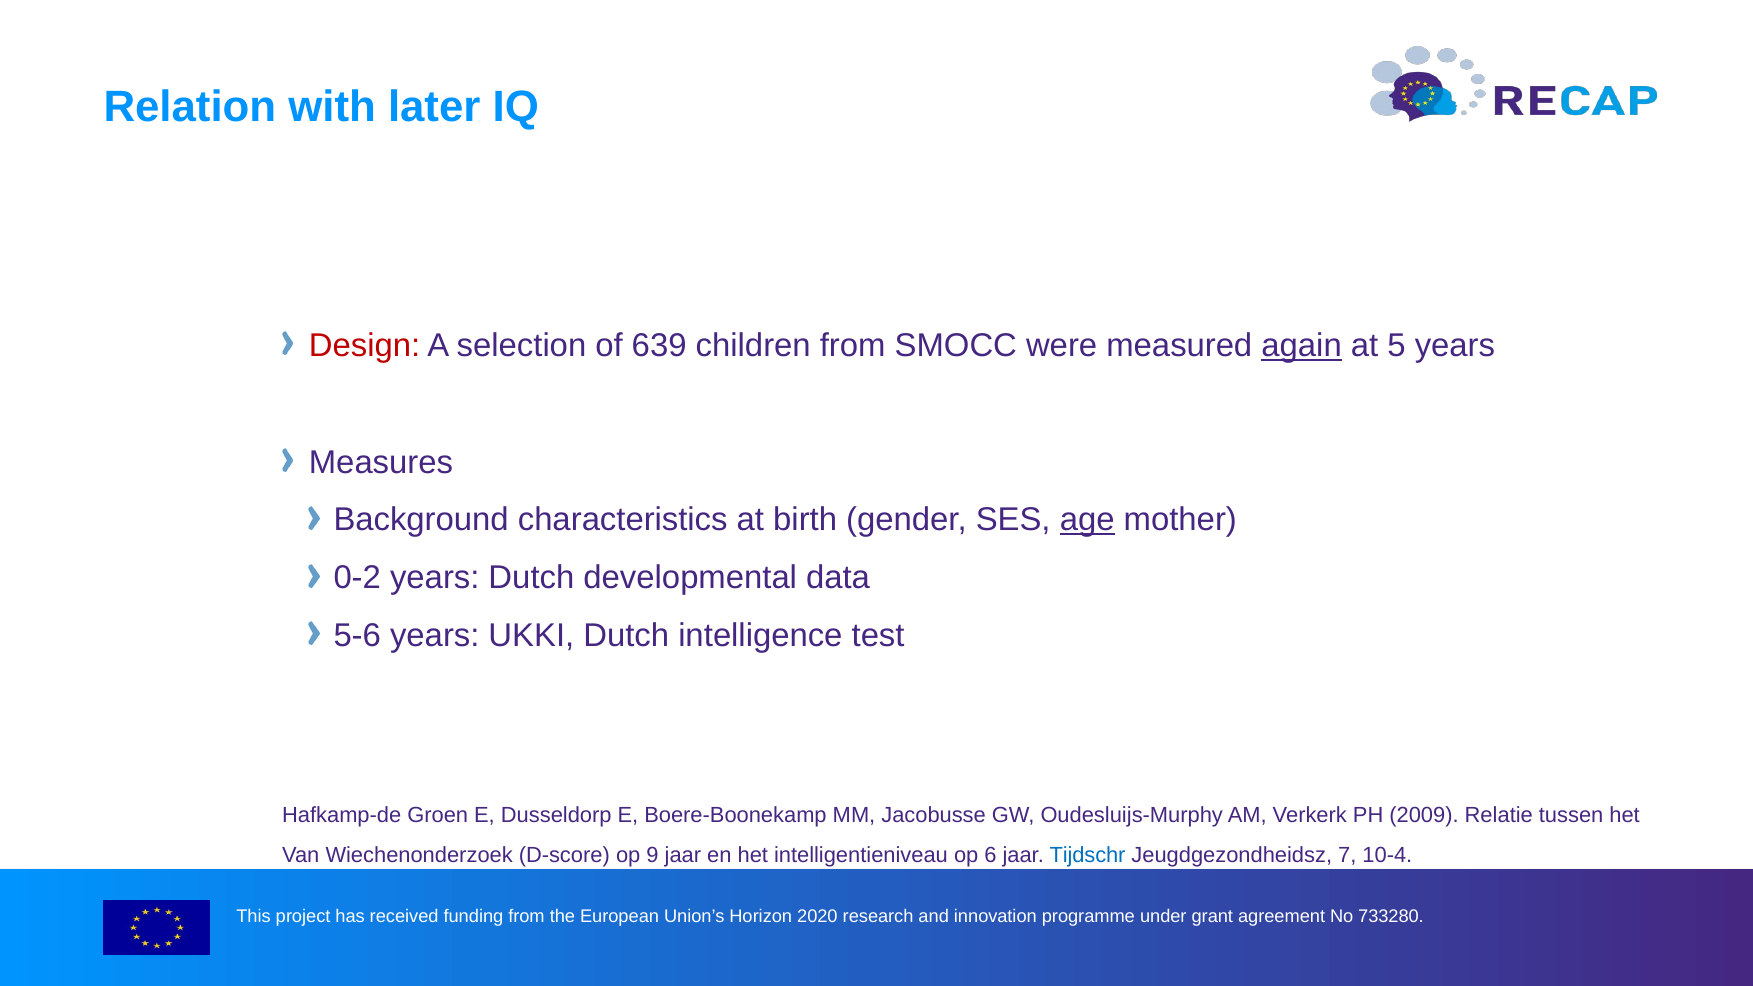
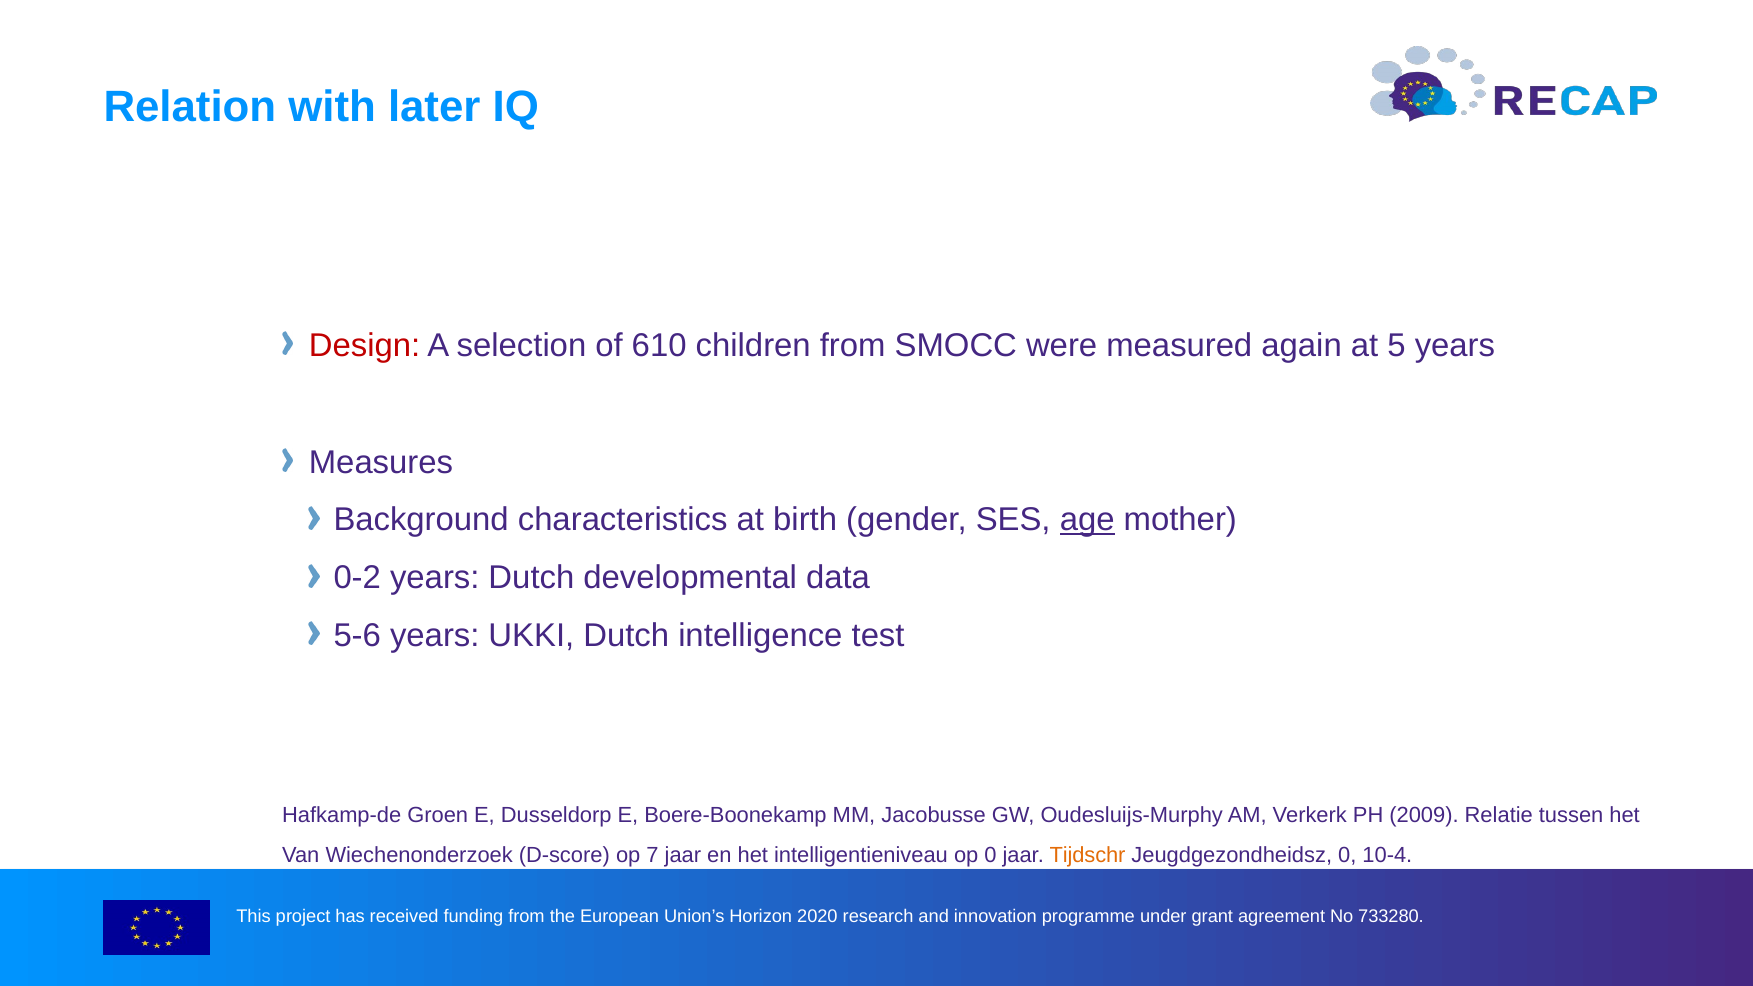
639: 639 -> 610
again underline: present -> none
9: 9 -> 7
op 6: 6 -> 0
Tijdschr colour: blue -> orange
Jeugdgezondheidsz 7: 7 -> 0
